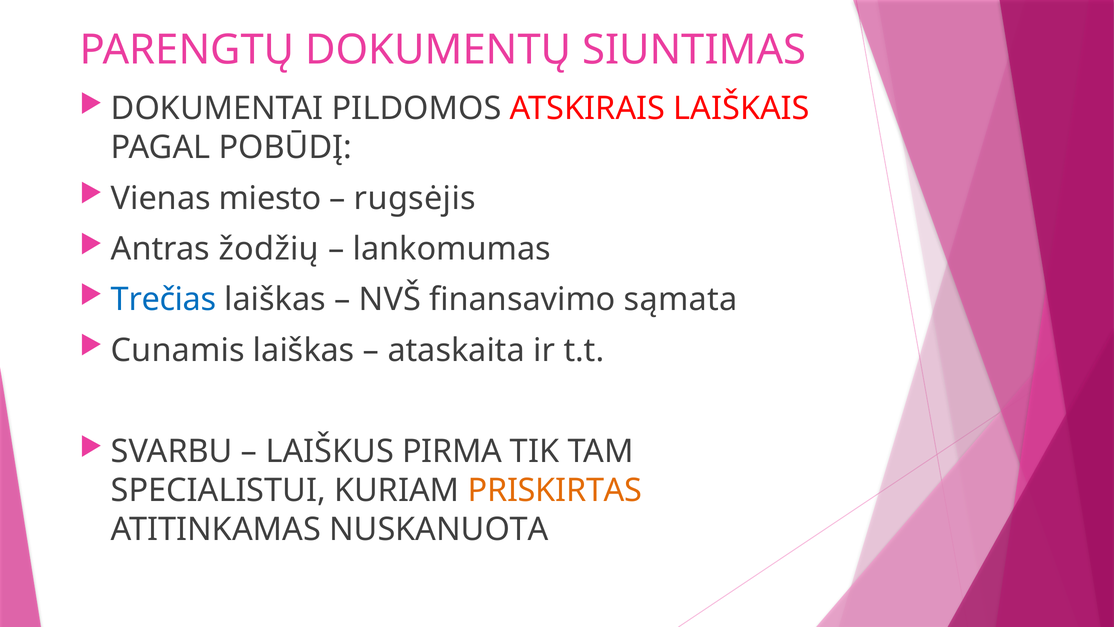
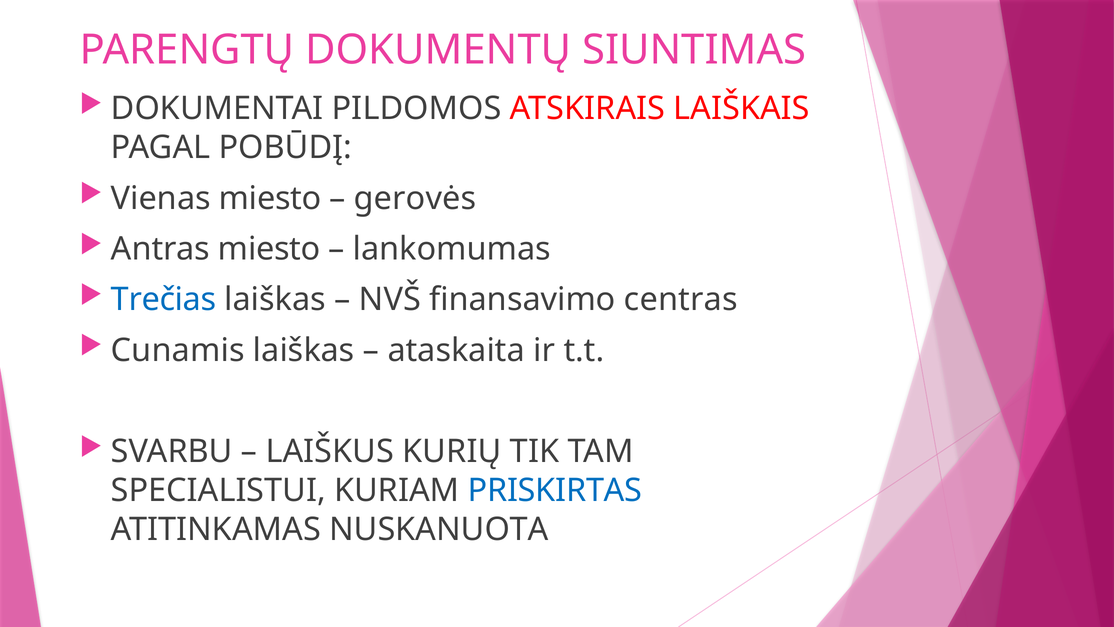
rugsėjis: rugsėjis -> gerovės
Antras žodžių: žodžių -> miesto
sąmata: sąmata -> centras
PIRMA: PIRMA -> KURIŲ
PRISKIRTAS colour: orange -> blue
